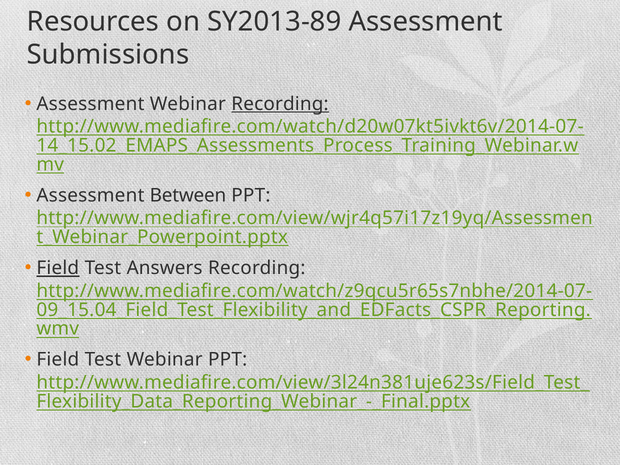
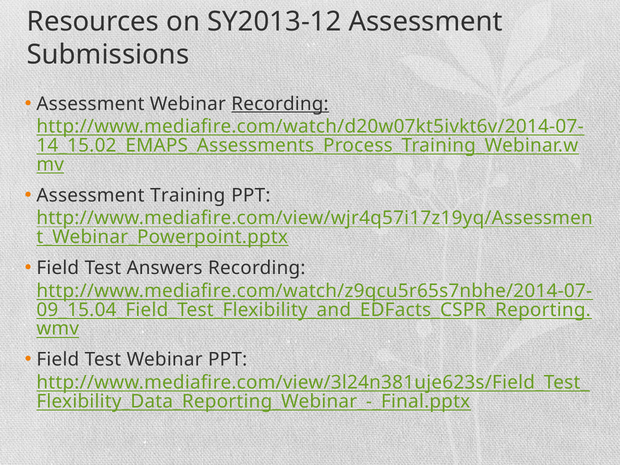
SY2013-89: SY2013-89 -> SY2013-12
Between: Between -> Training
Field at (58, 268) underline: present -> none
